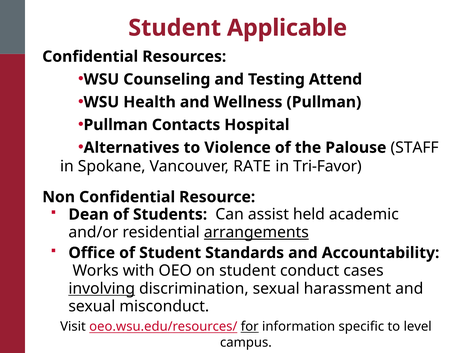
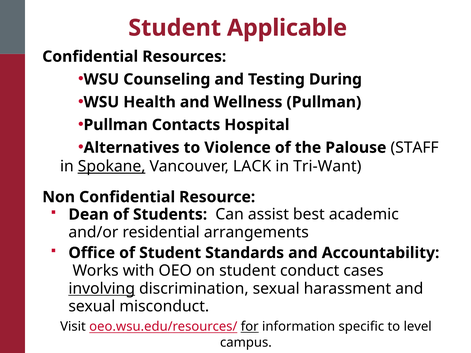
Attend: Attend -> During
Spokane underline: none -> present
RATE: RATE -> LACK
Tri-Favor: Tri-Favor -> Tri-Want
held: held -> best
arrangements underline: present -> none
